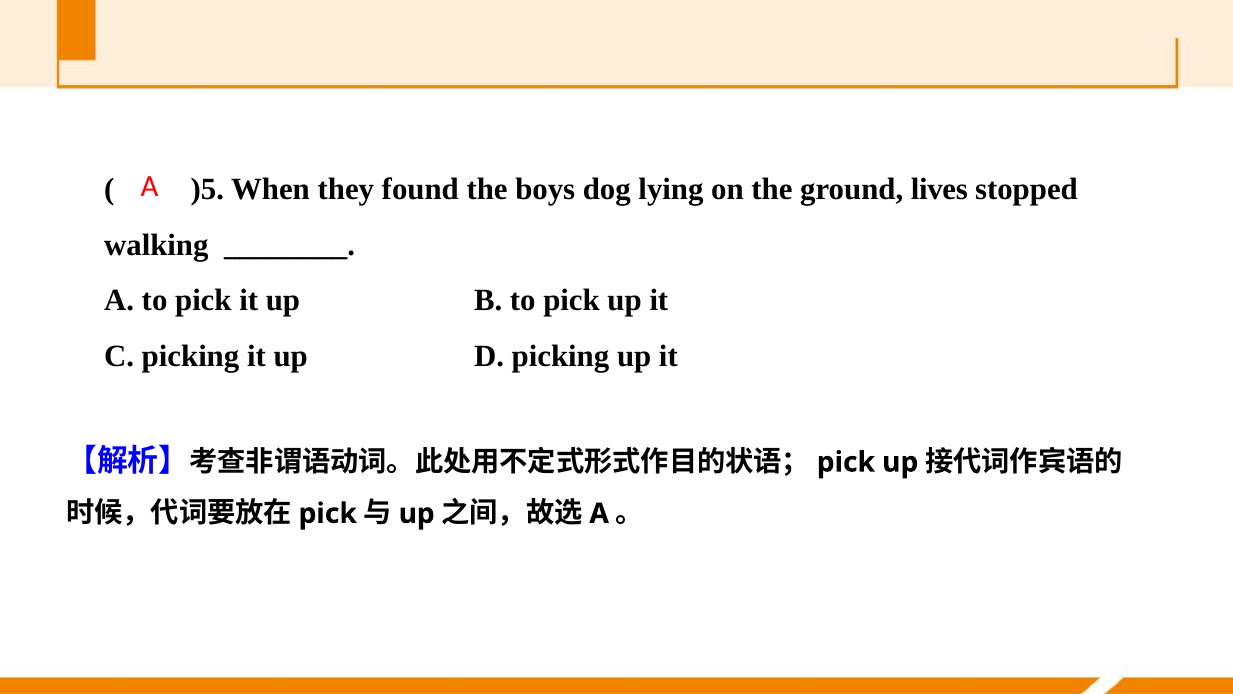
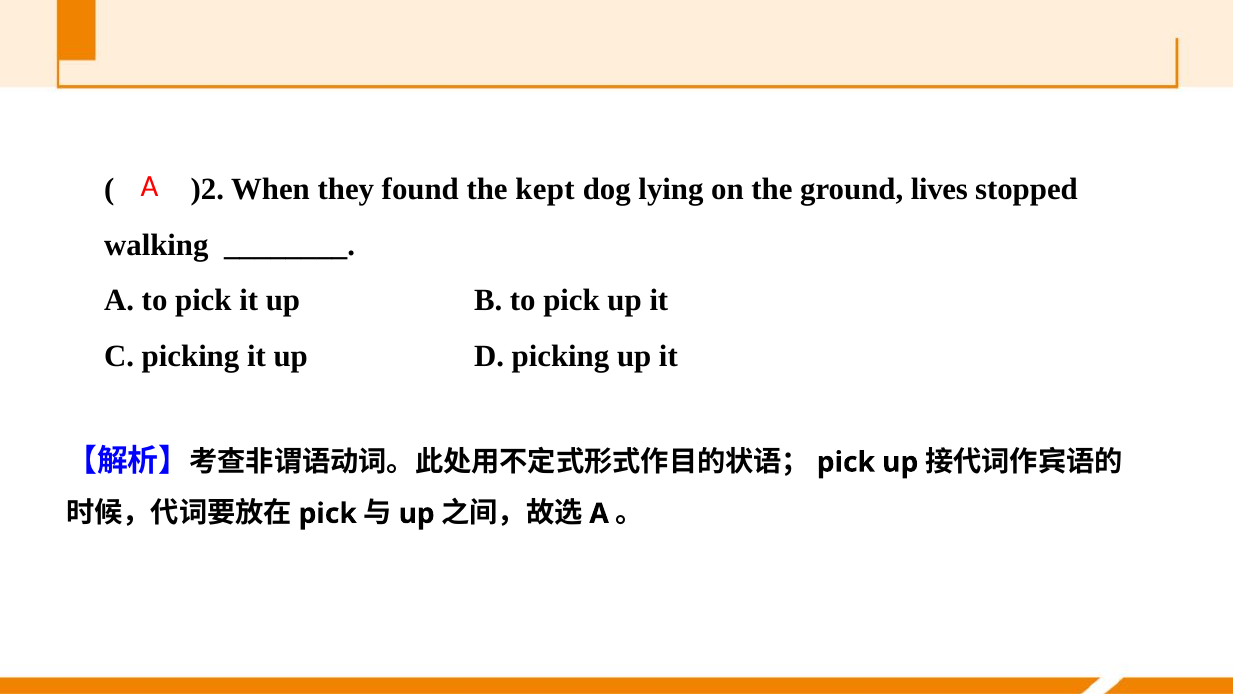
)5: )5 -> )2
boys: boys -> kept
